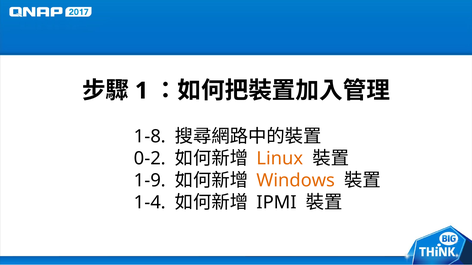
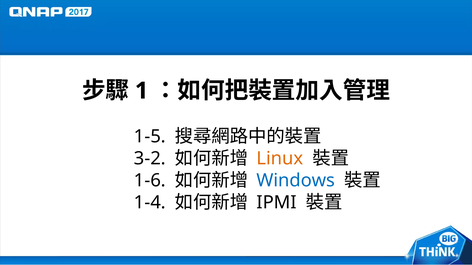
1-8: 1-8 -> 1-5
0-2: 0-2 -> 3-2
1-9: 1-9 -> 1-6
Windows colour: orange -> blue
